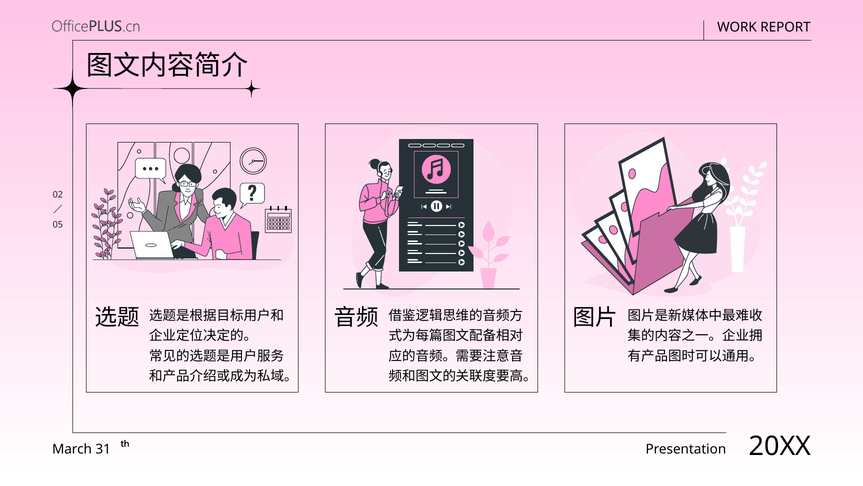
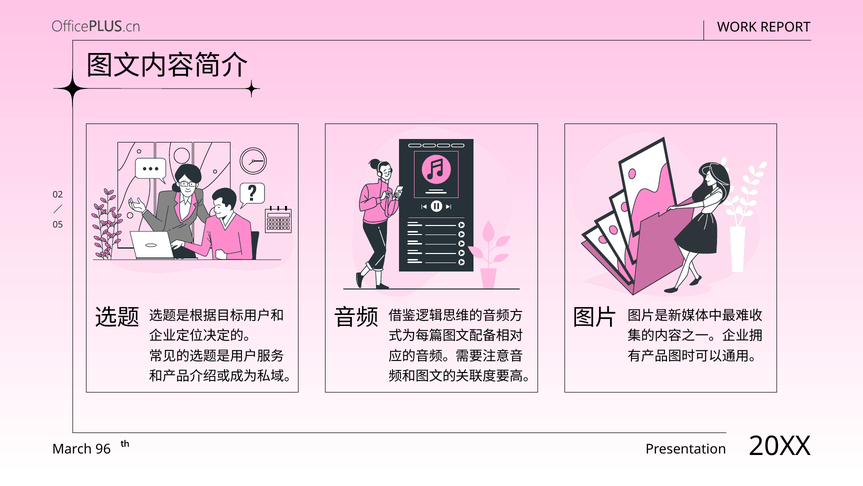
31: 31 -> 96
